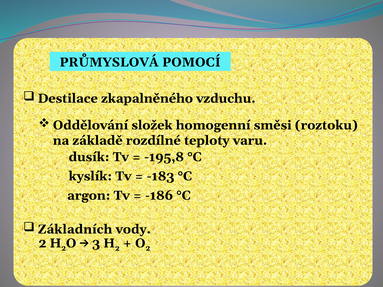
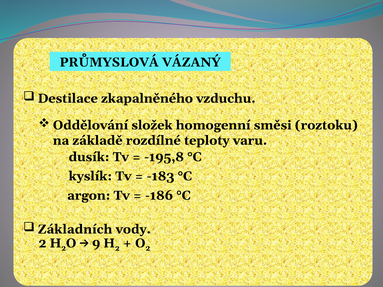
POMOCÍ: POMOCÍ -> VÁZANÝ
3: 3 -> 9
